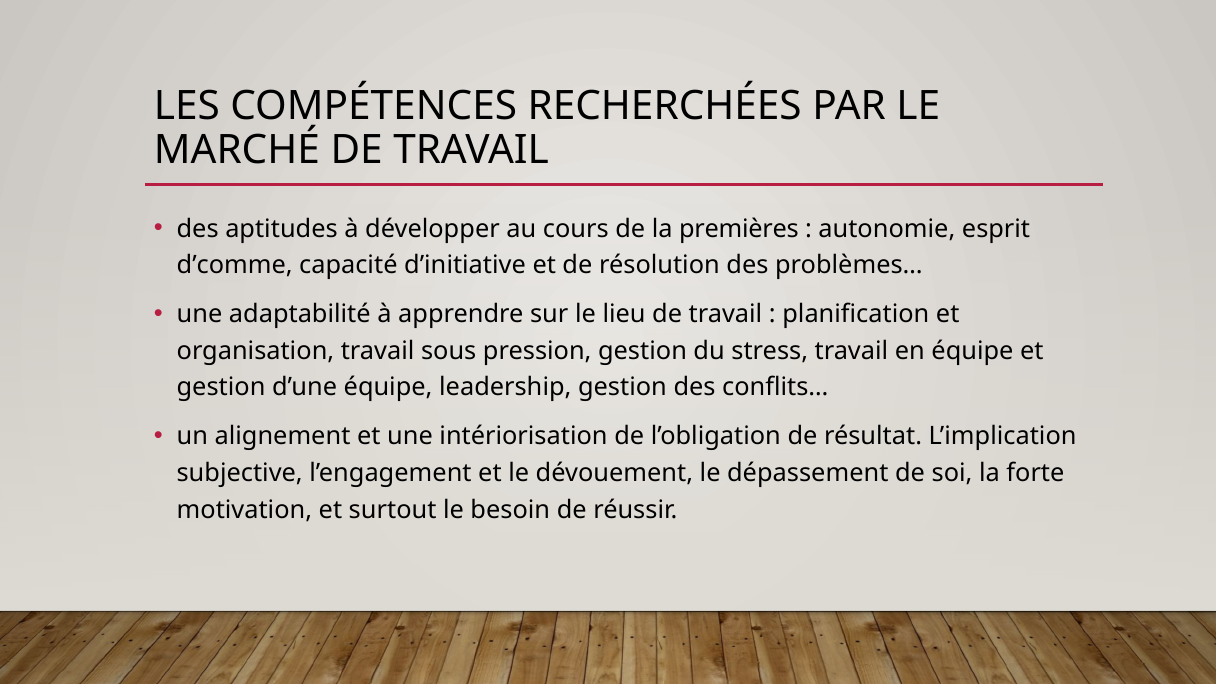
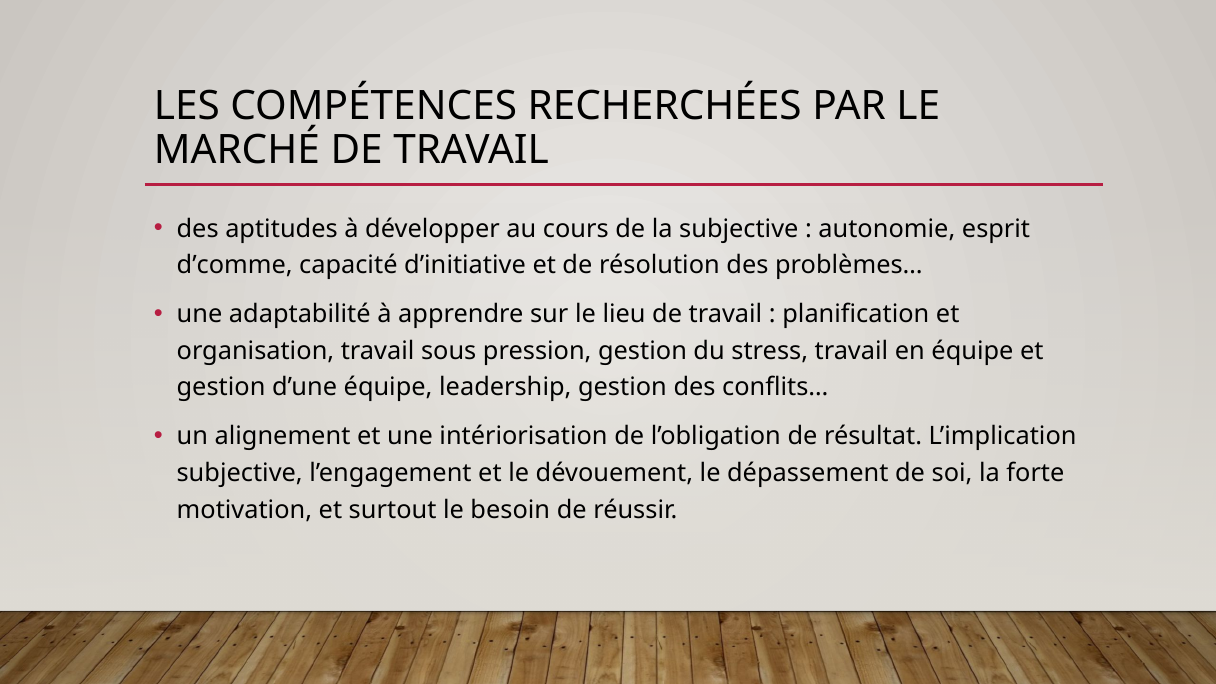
la premières: premières -> subjective
